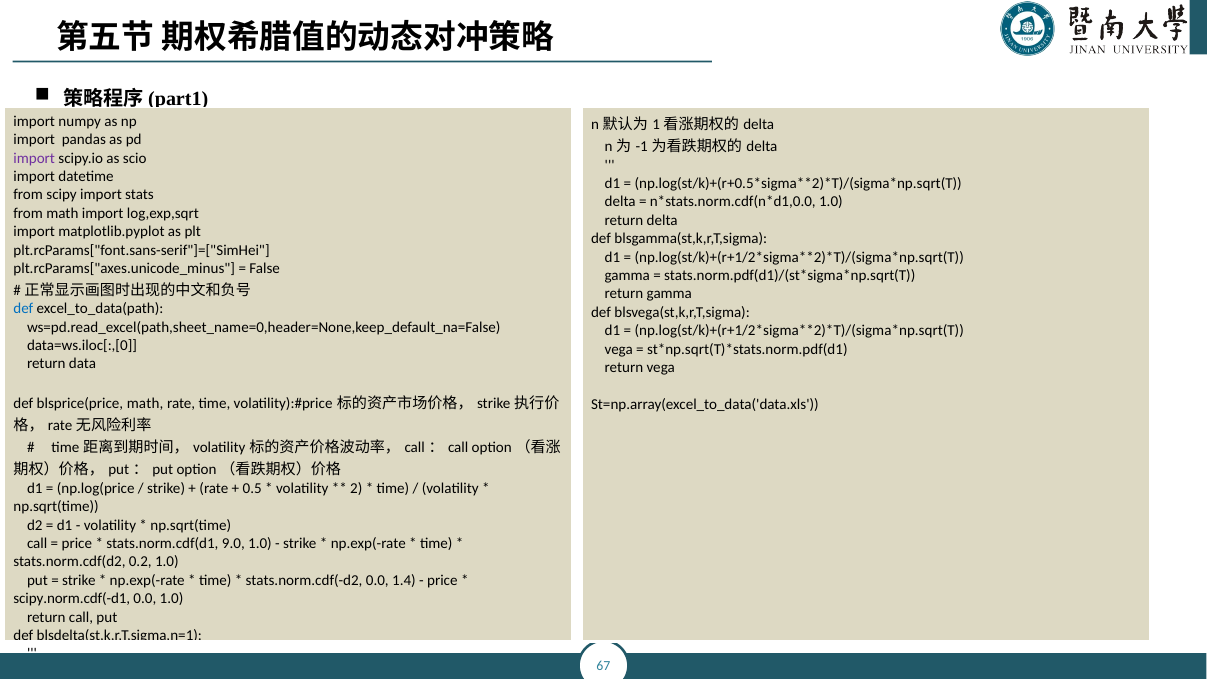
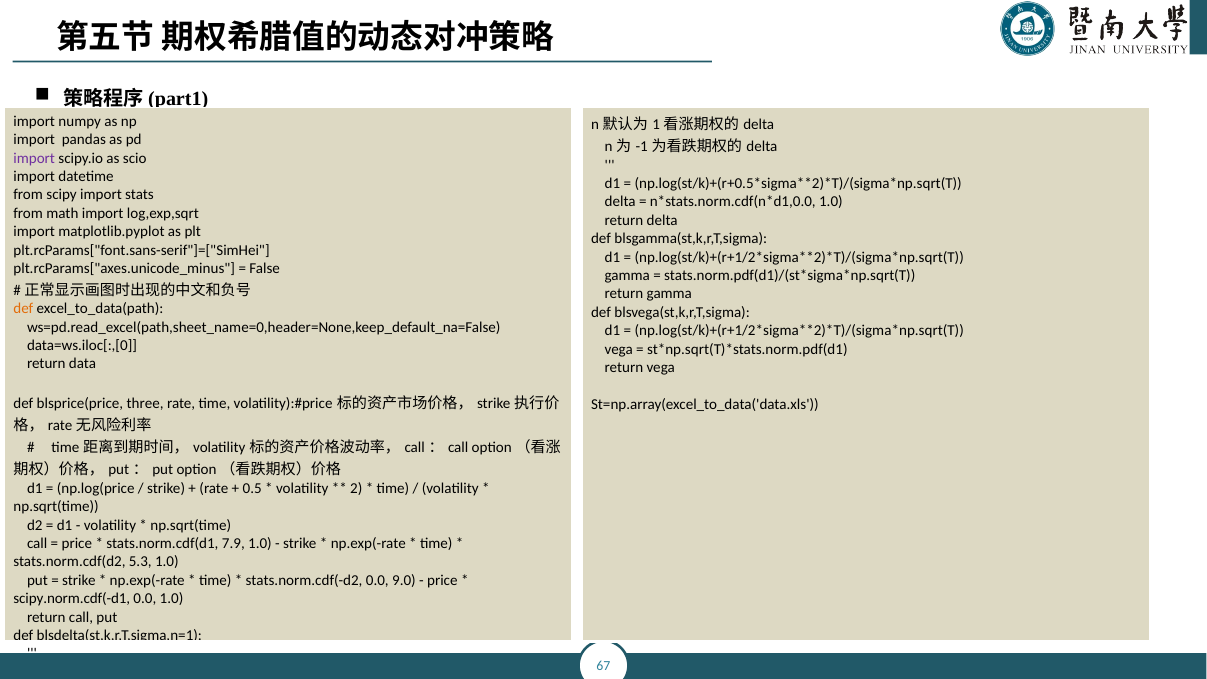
def at (23, 309) colour: blue -> orange
blsprice(price math: math -> three
9.0: 9.0 -> 7.9
0.2: 0.2 -> 5.3
1.4: 1.4 -> 9.0
